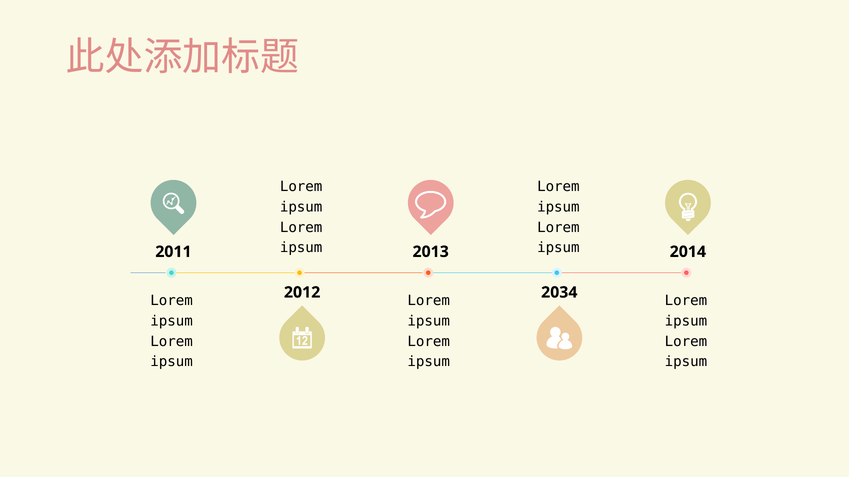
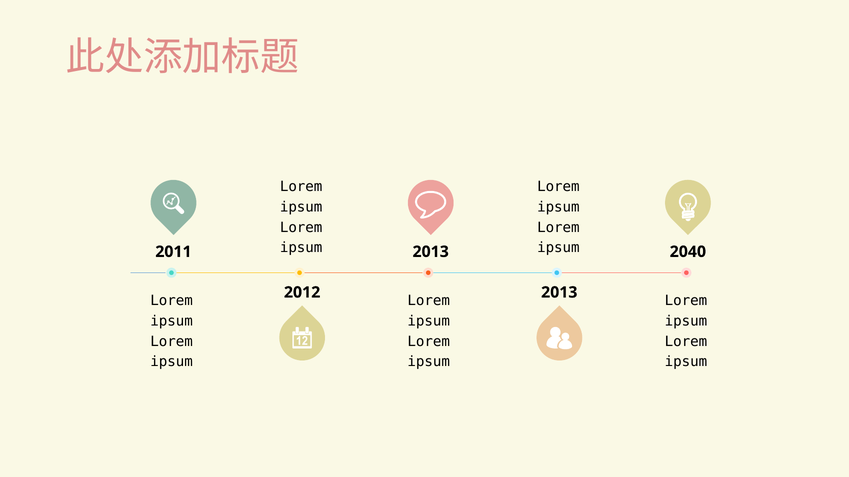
2014: 2014 -> 2040
2012 2034: 2034 -> 2013
